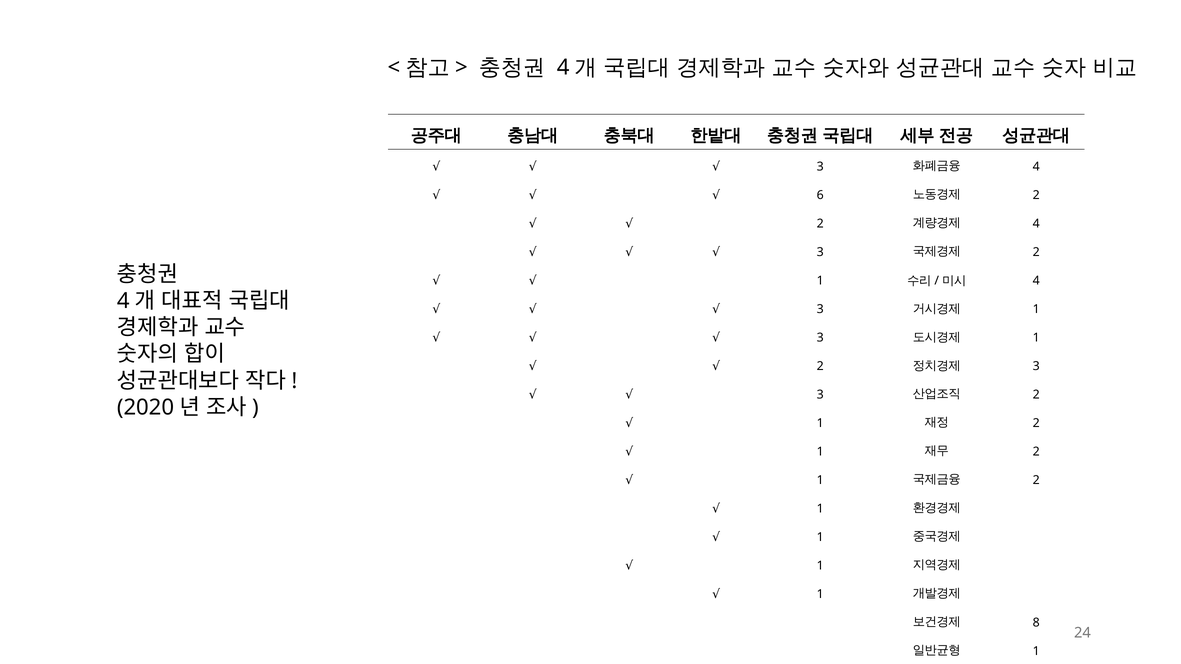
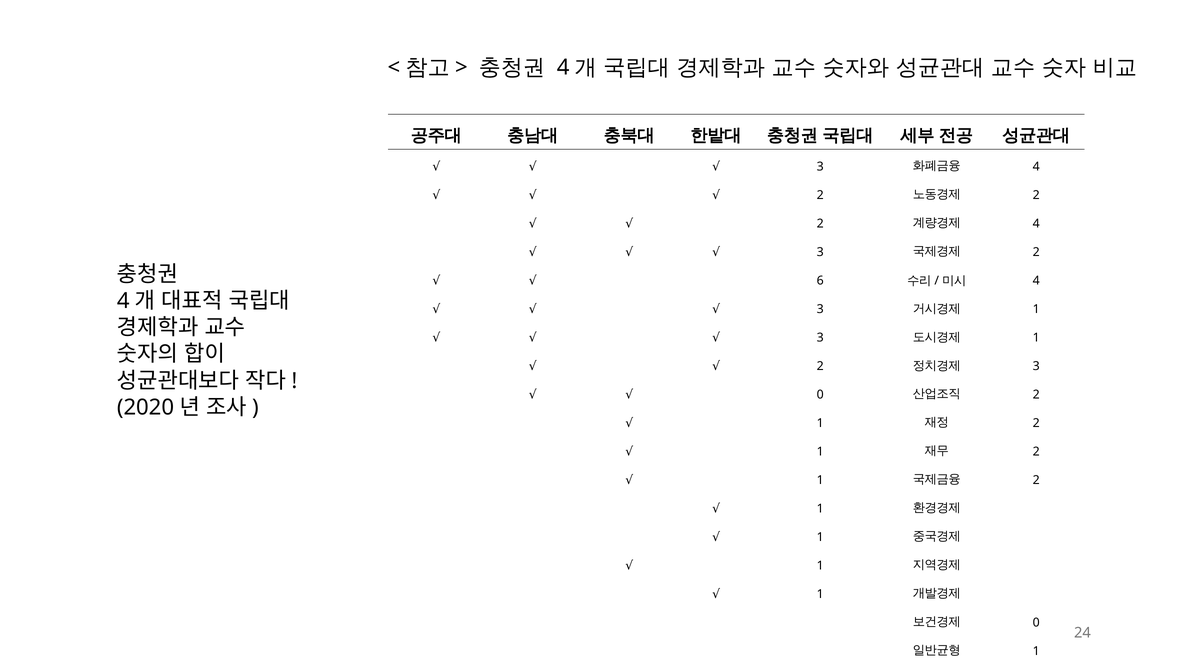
6 at (820, 195): 6 -> 2
1 at (820, 281): 1 -> 6
3 at (820, 395): 3 -> 0
8 at (1036, 623): 8 -> 0
